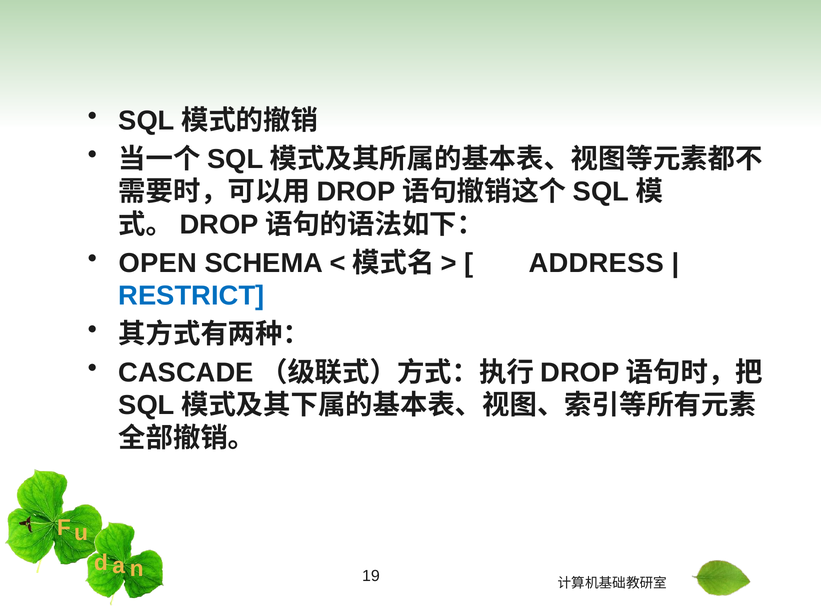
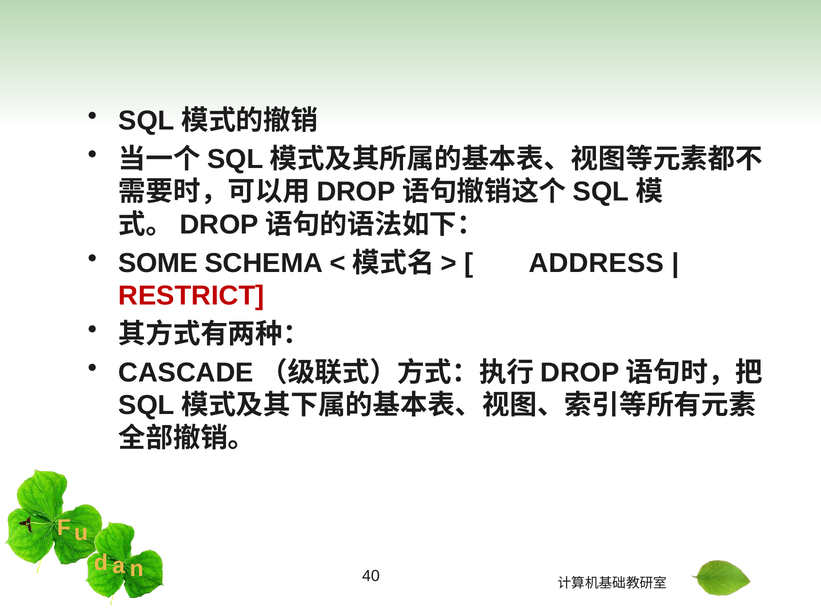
OPEN: OPEN -> SOME
RESTRICT colour: blue -> red
19: 19 -> 40
